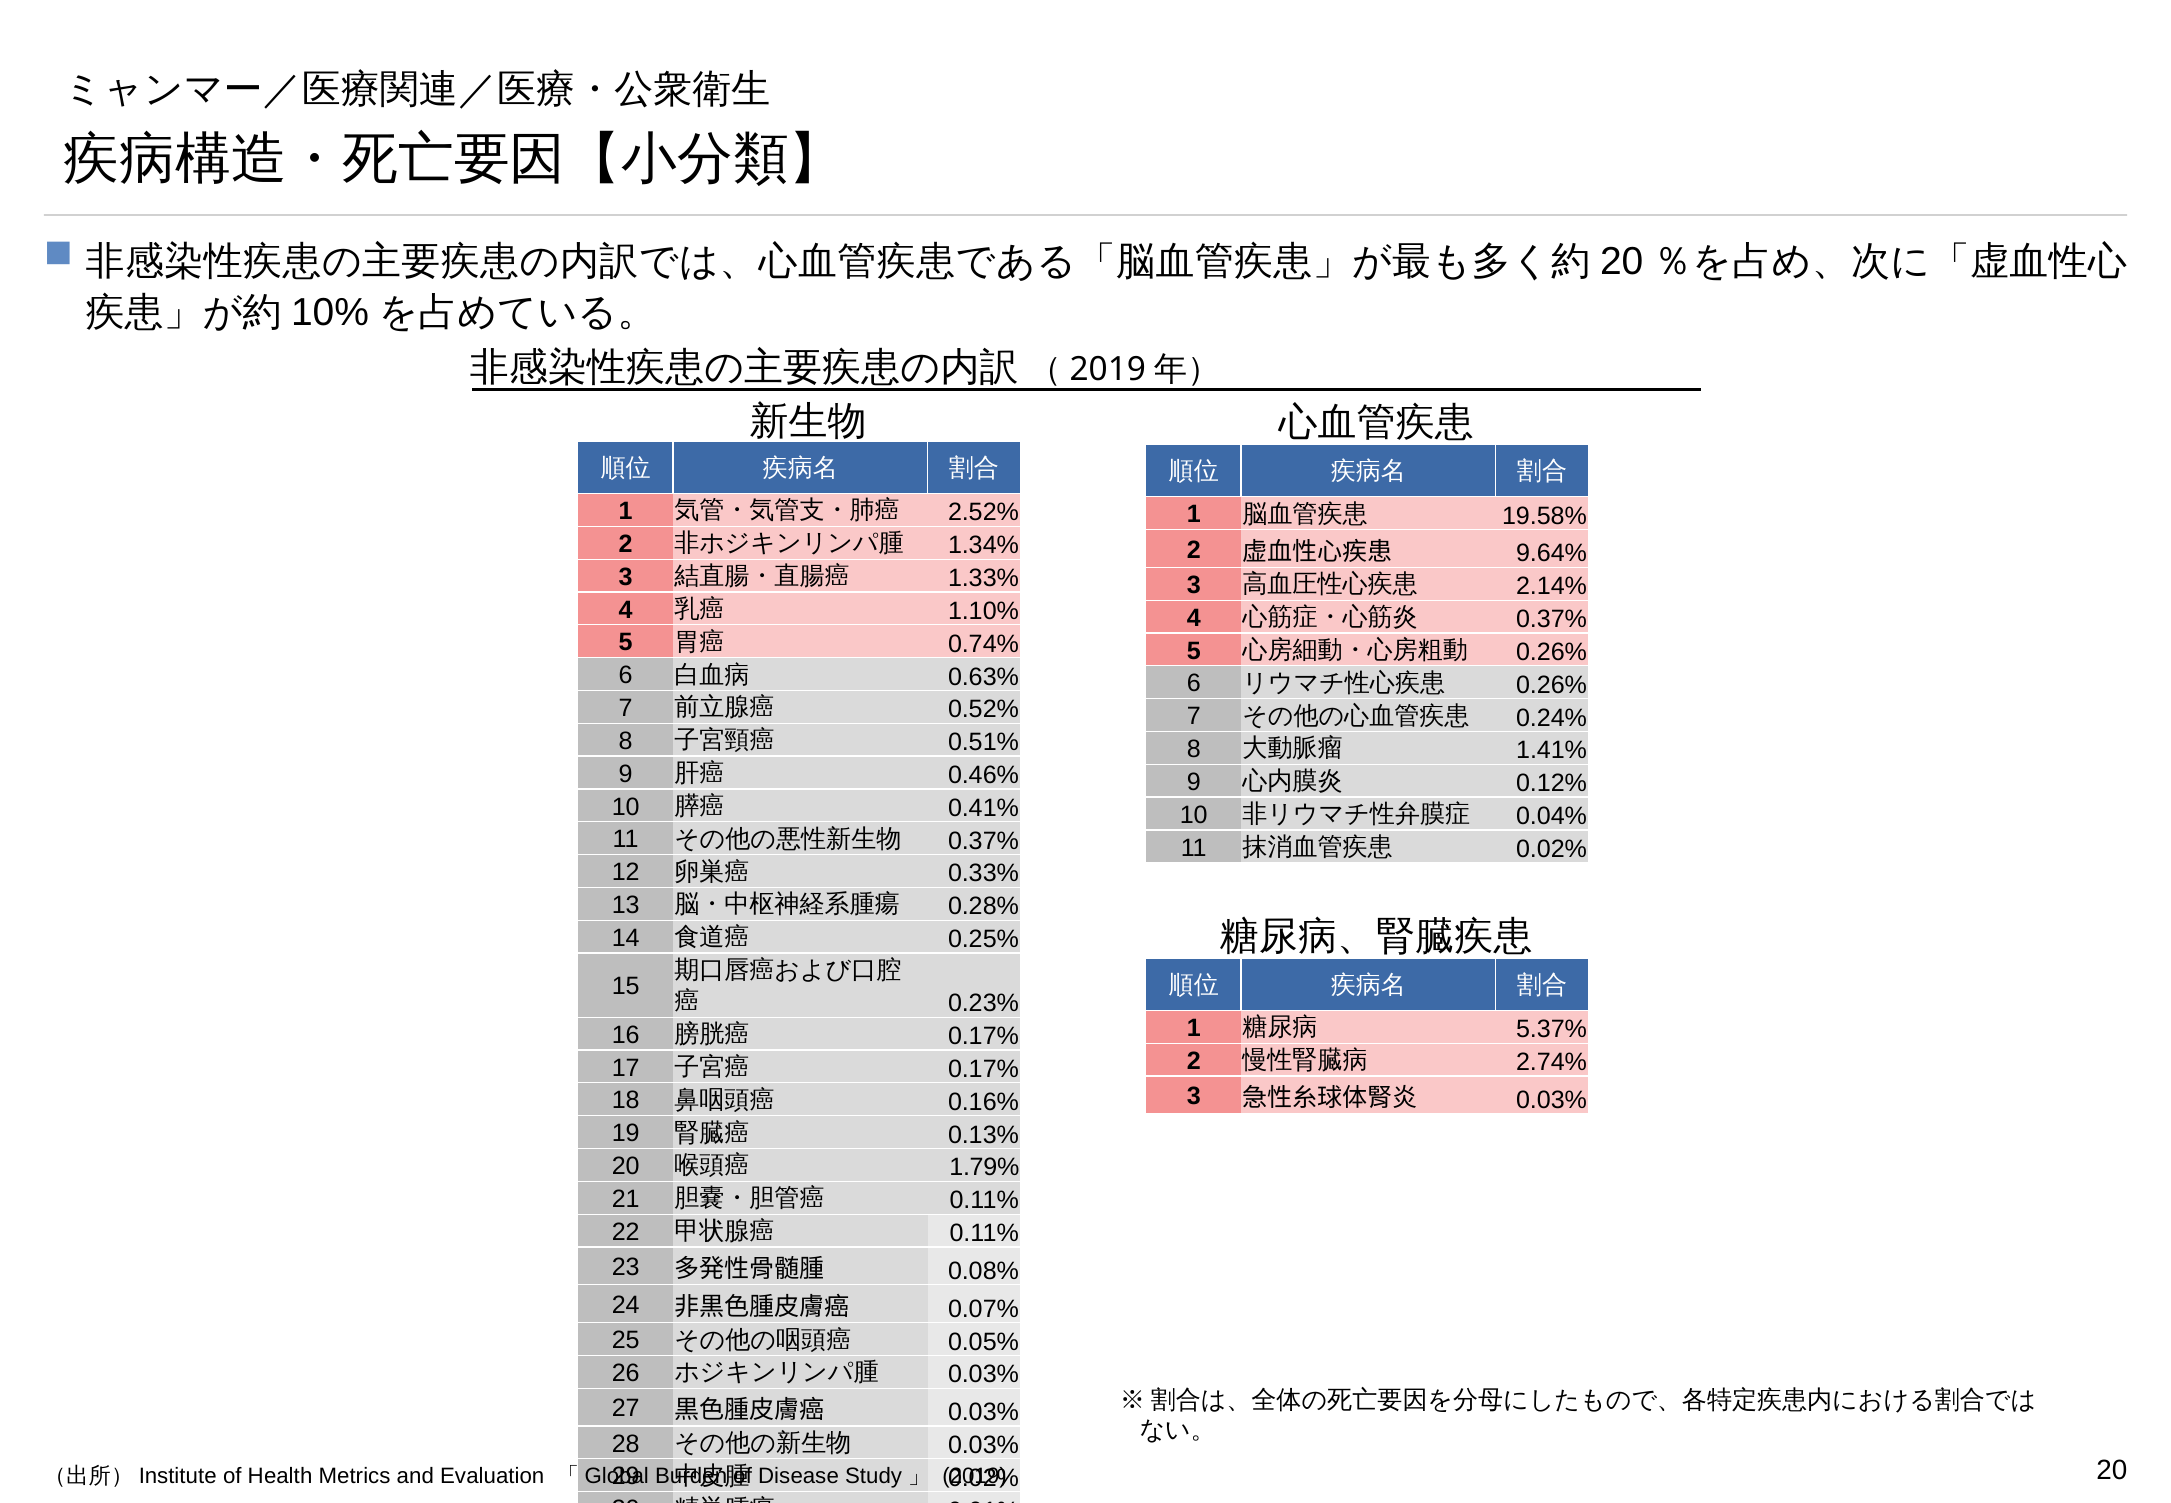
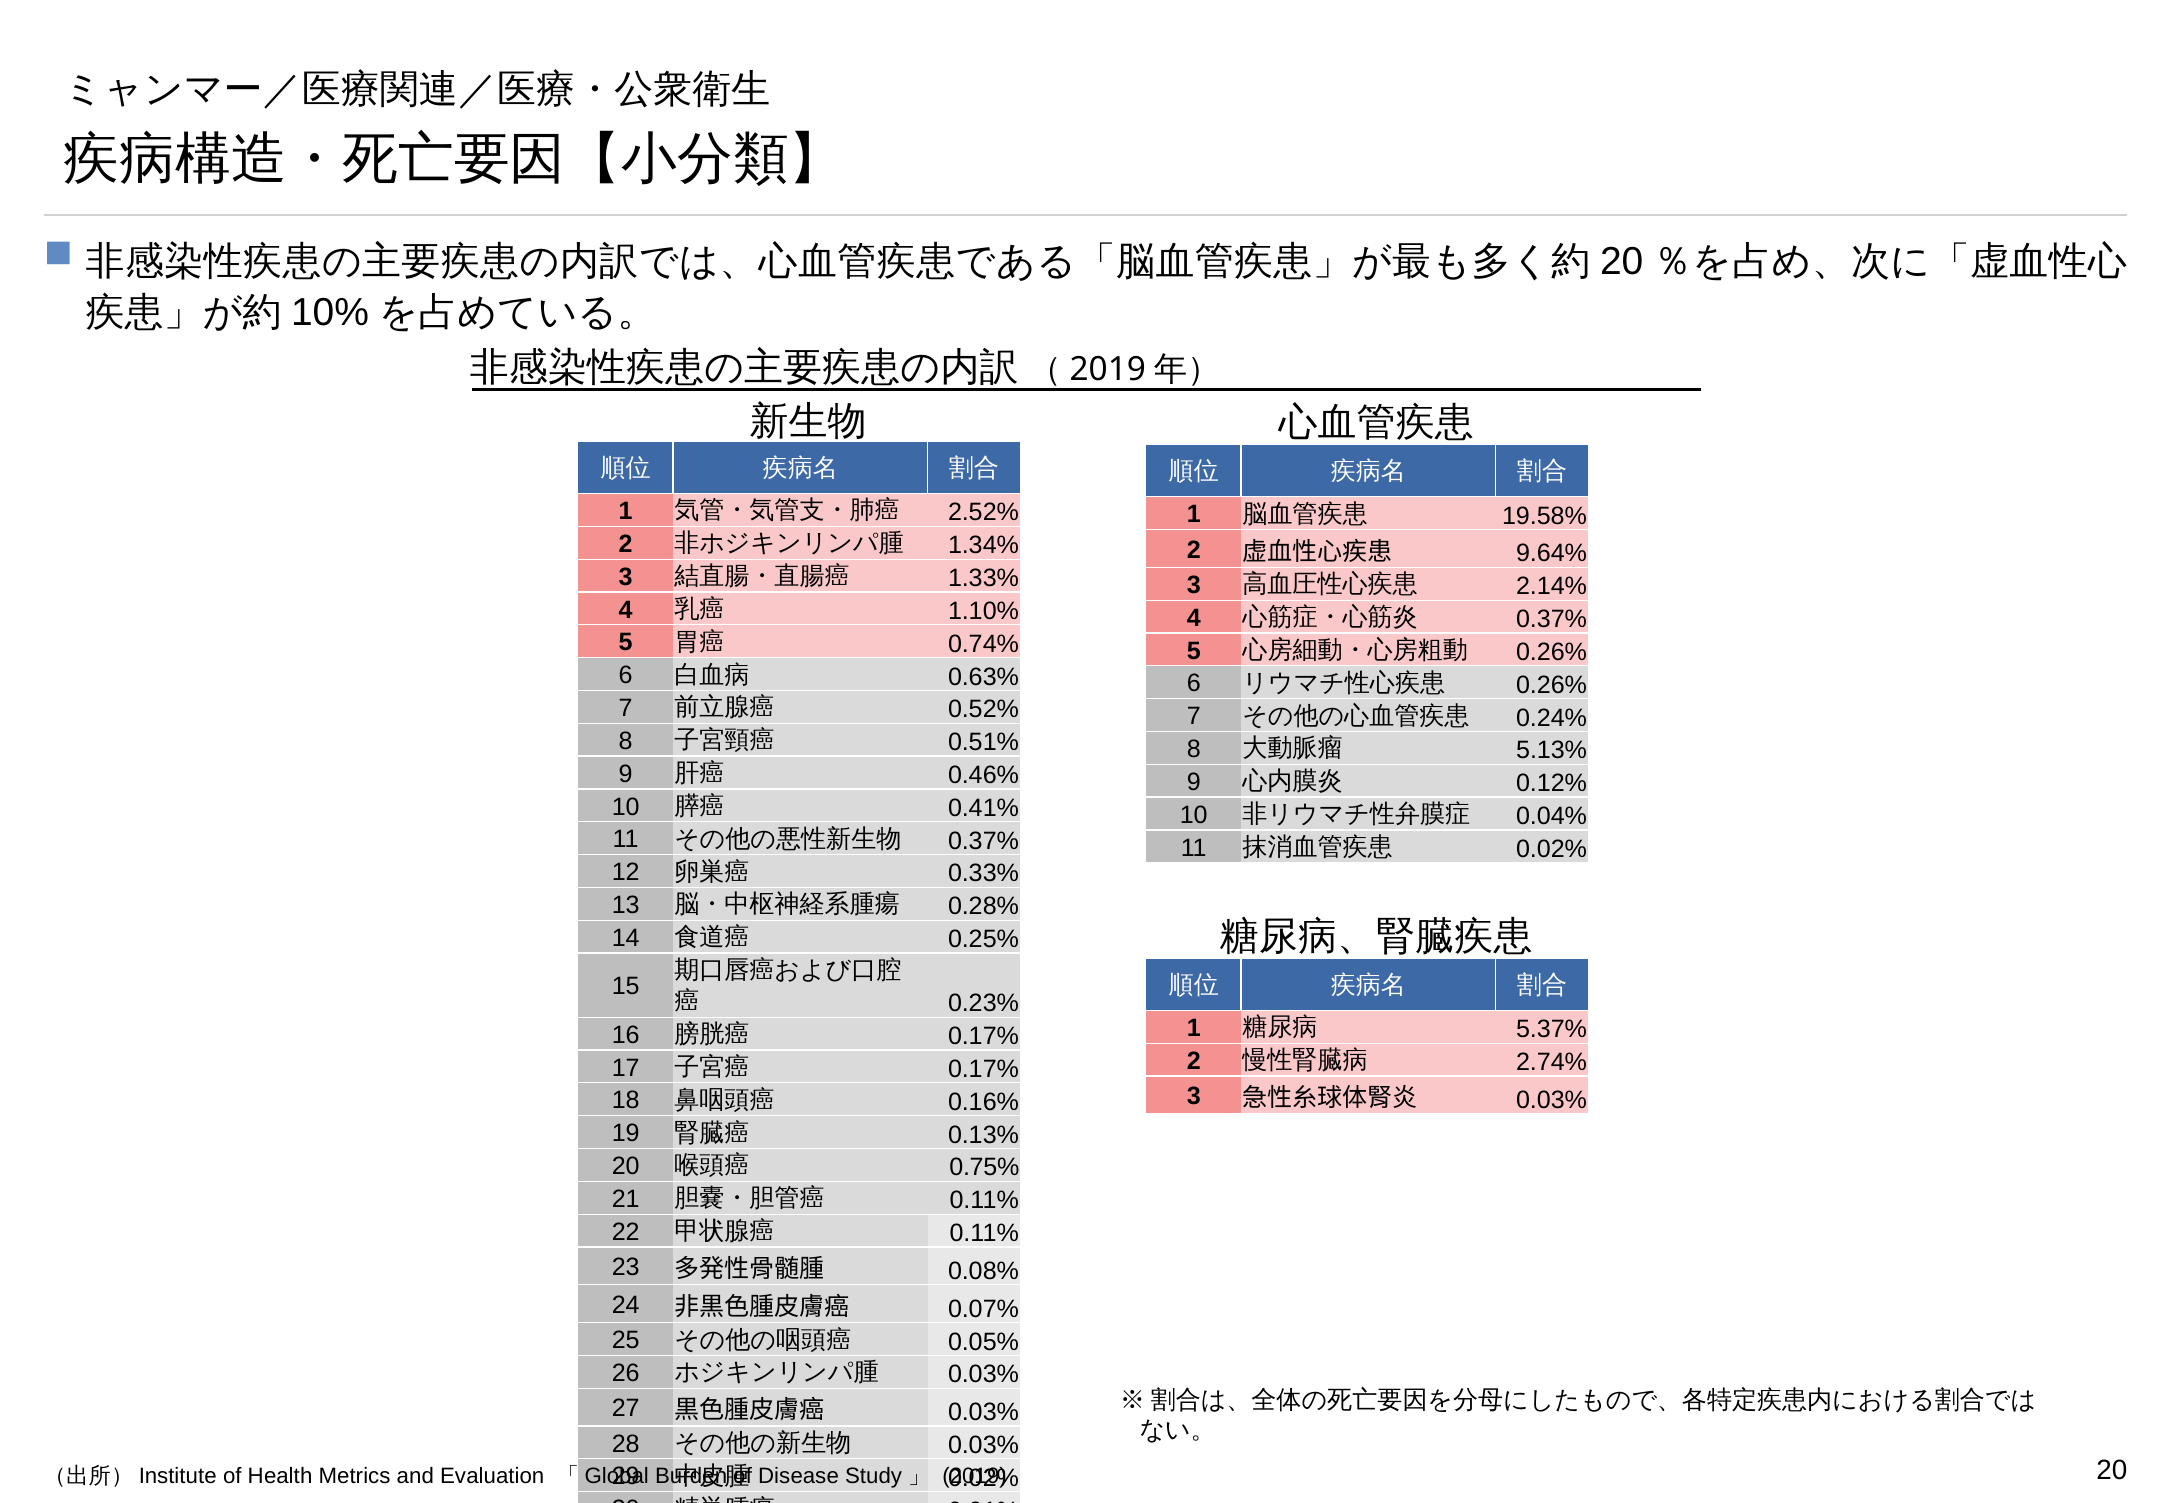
1.41%: 1.41% -> 5.13%
1.79%: 1.79% -> 0.75%
